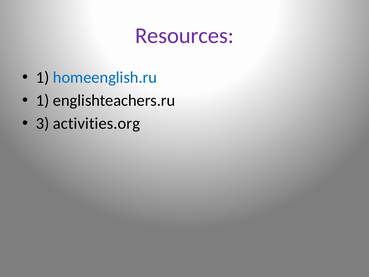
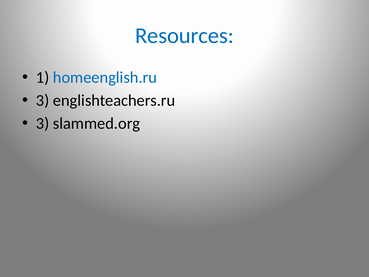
Resources colour: purple -> blue
1 at (43, 100): 1 -> 3
activities.org: activities.org -> slammed.org
